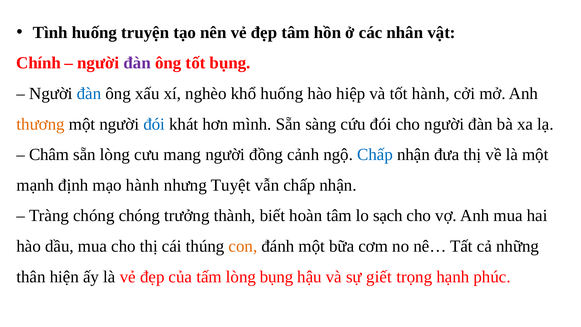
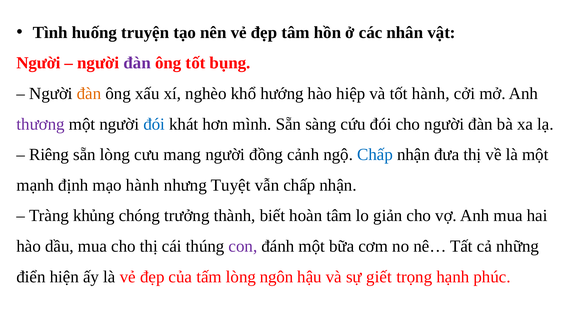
Chính at (39, 63): Chính -> Người
đàn at (89, 94) colour: blue -> orange
huống: huống -> hướng
thương colour: orange -> purple
Châm: Châm -> Riêng
Tràng chóng: chóng -> khủng
sạch: sạch -> giản
con colour: orange -> purple
thân: thân -> điển
lòng bụng: bụng -> ngôn
